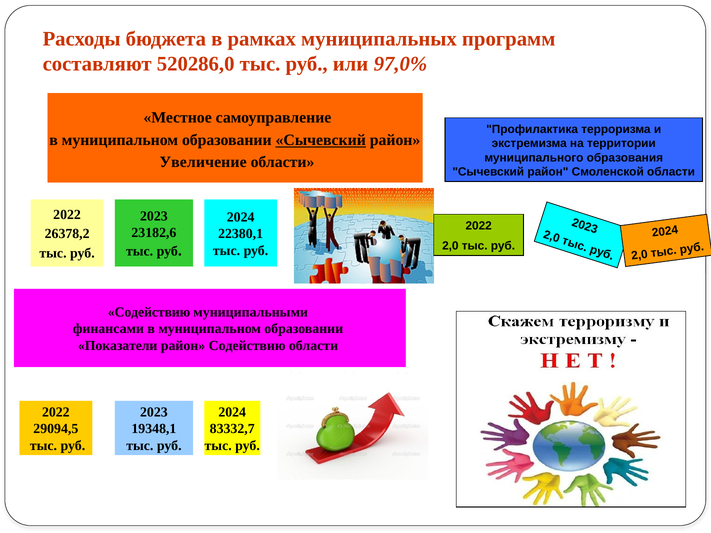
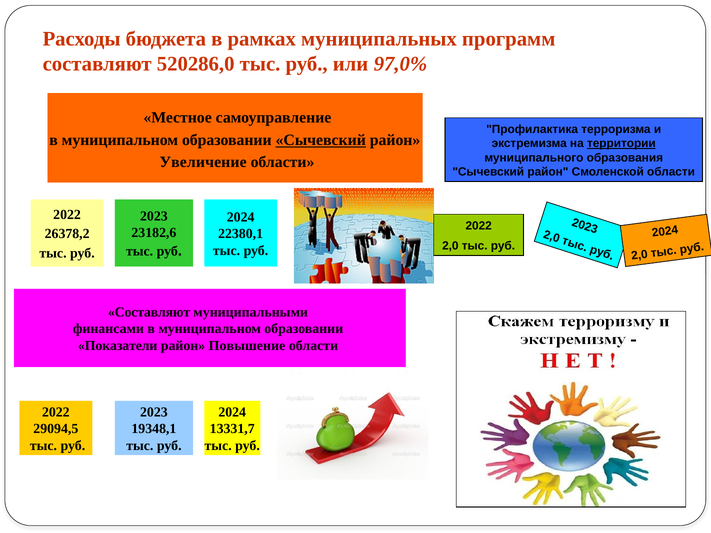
территории underline: none -> present
Содействию at (149, 312): Содействию -> Составляют
район Содействию: Содействию -> Повышение
83332,7: 83332,7 -> 13331,7
